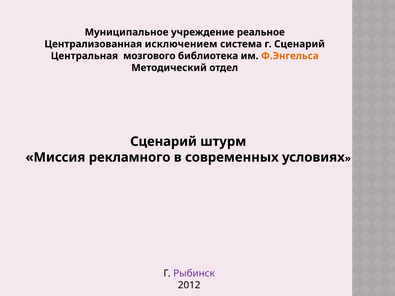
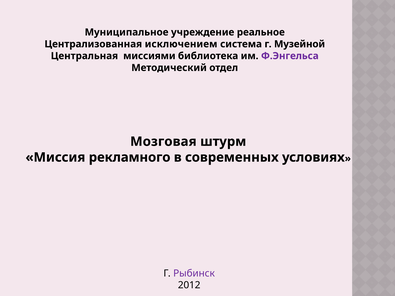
г Сценарий: Сценарий -> Музейной
мозгового: мозгового -> миссиями
Ф.Энгельса colour: orange -> purple
Сценарий at (163, 142): Сценарий -> Мозговая
